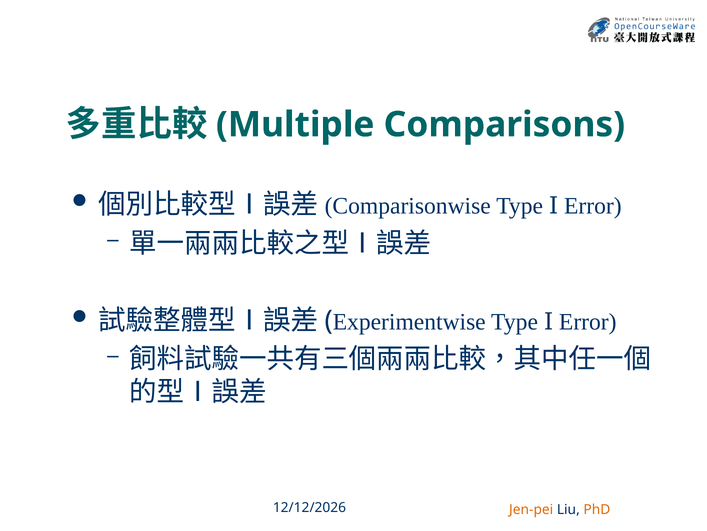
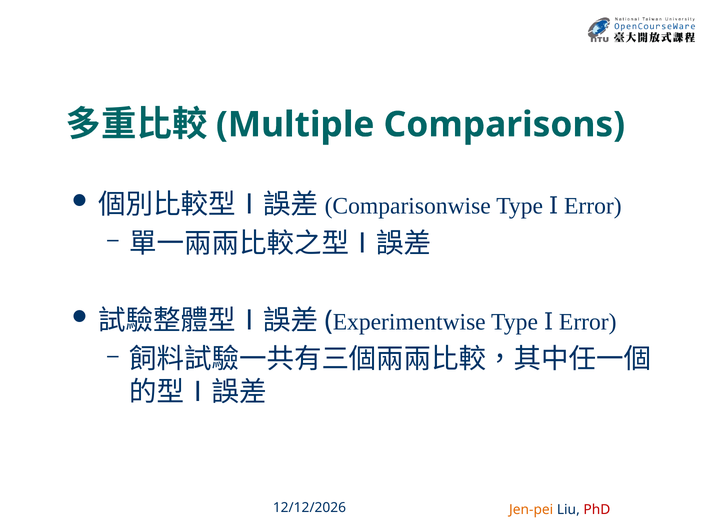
PhD colour: orange -> red
